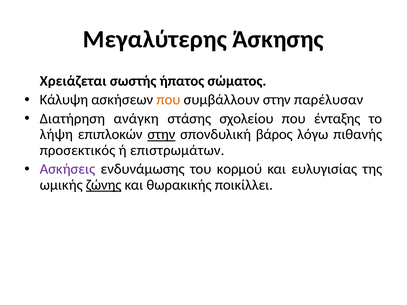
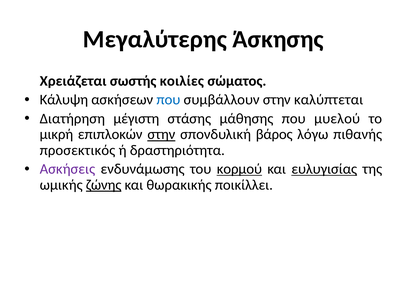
ήπατος: ήπατος -> κοιλίες
που at (168, 100) colour: orange -> blue
παρέλυσαν: παρέλυσαν -> καλύπτεται
ανάγκη: ανάγκη -> μέγιστη
σχολείου: σχολείου -> μάθησης
ένταξης: ένταξης -> μυελού
λήψη: λήψη -> μικρή
επιστρωμάτων: επιστρωμάτων -> δραστηριότητα
κορμού underline: none -> present
ευλυγισίας underline: none -> present
